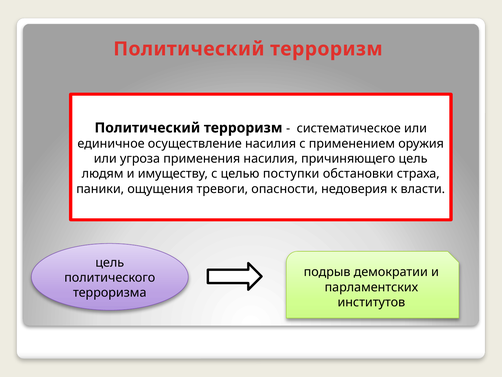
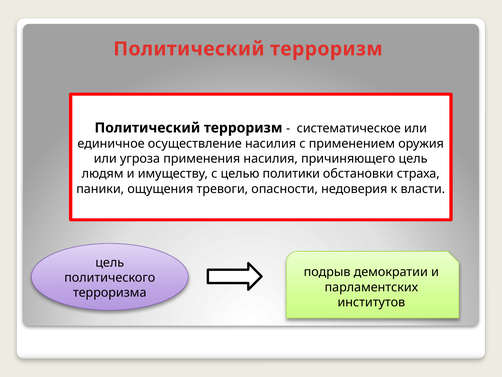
поступки: поступки -> политики
